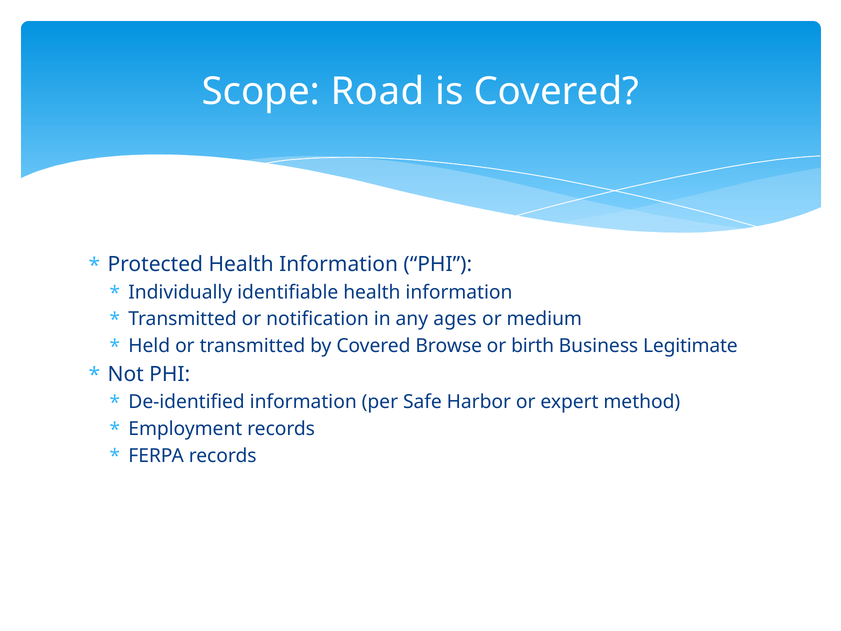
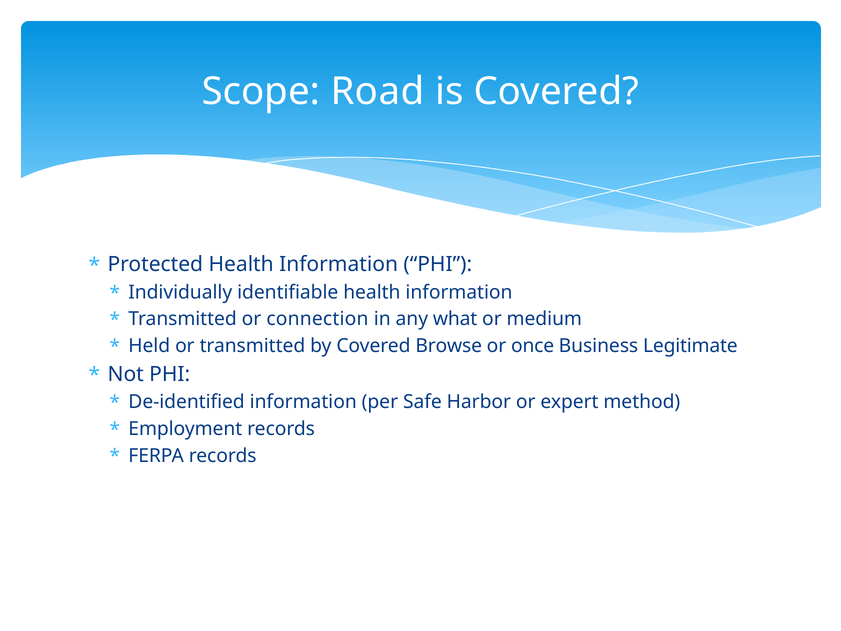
notification: notification -> connection
ages: ages -> what
birth: birth -> once
